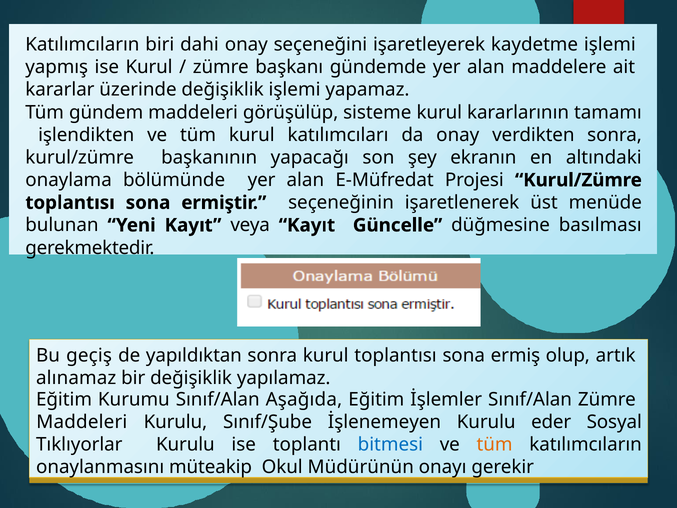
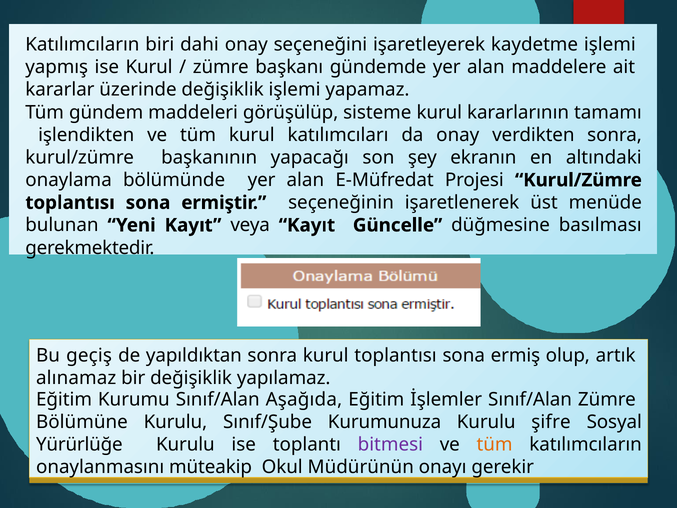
Maddeleri at (82, 422): Maddeleri -> Bölümüne
İşlenemeyen: İşlenemeyen -> Kurumunuza
eder: eder -> şifre
Tıklıyorlar: Tıklıyorlar -> Yürürlüğe
bitmesi colour: blue -> purple
